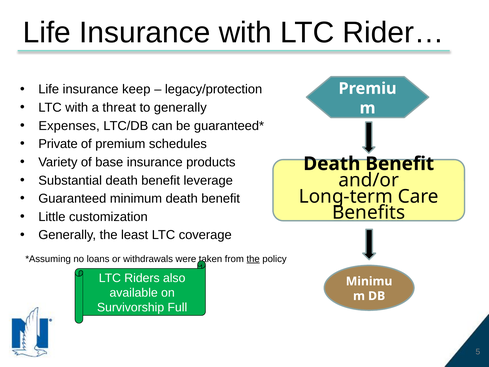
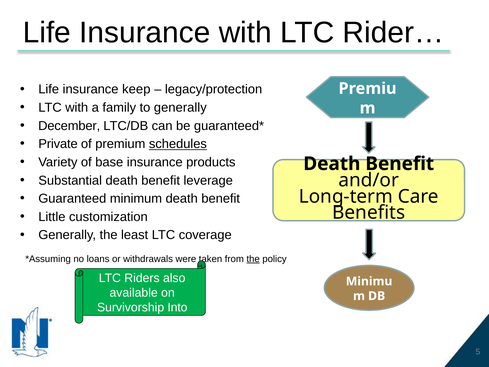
threat: threat -> family
Expenses: Expenses -> December
schedules underline: none -> present
Full: Full -> Into
